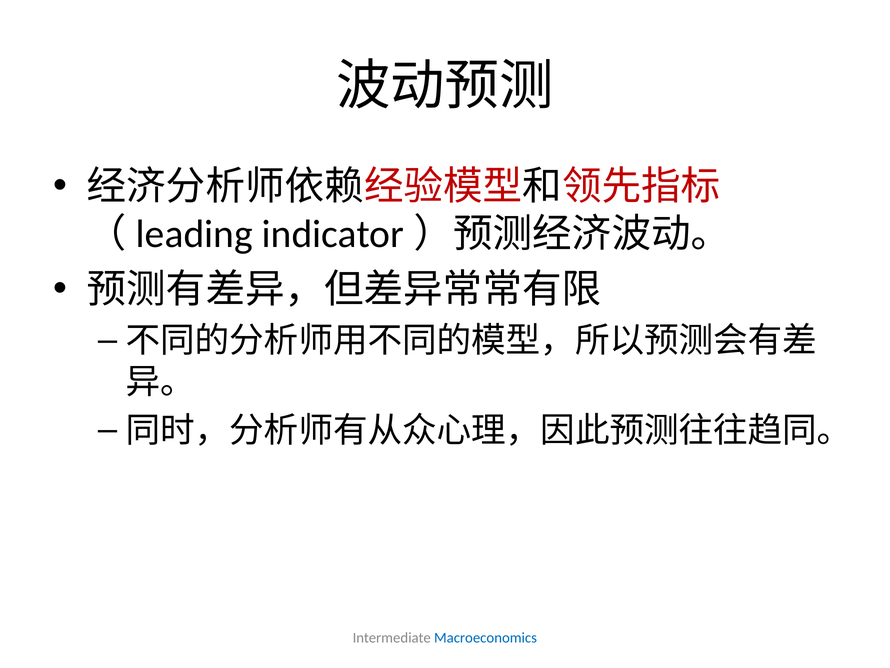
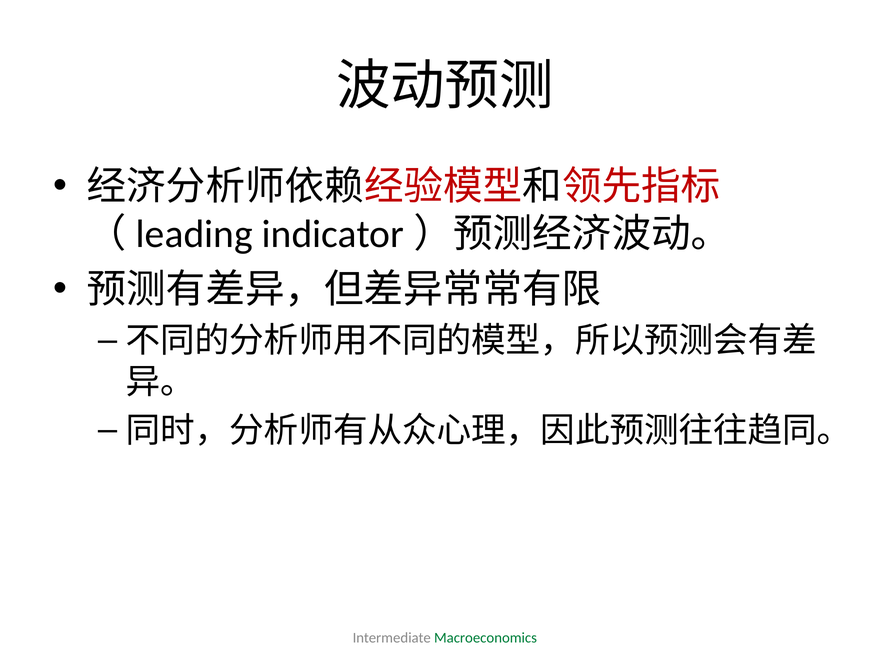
Macroeconomics colour: blue -> green
